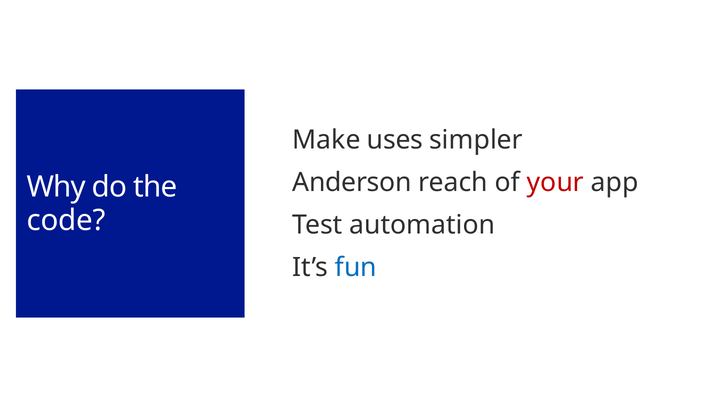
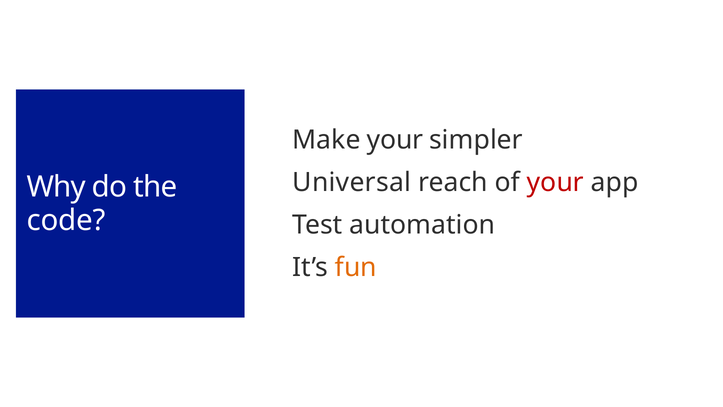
Make uses: uses -> your
Anderson: Anderson -> Universal
fun colour: blue -> orange
